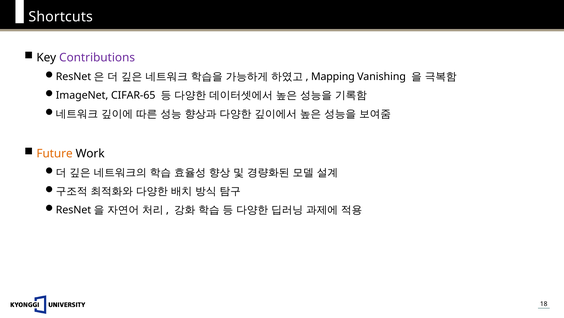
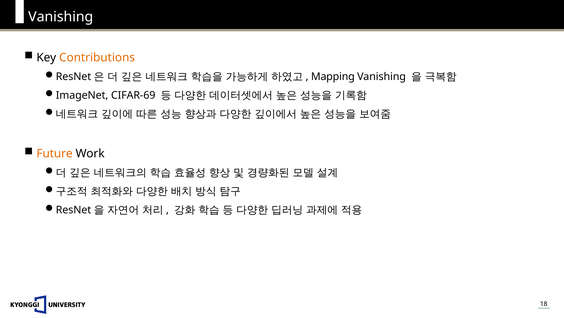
Shortcuts at (61, 17): Shortcuts -> Vanishing
Contributions colour: purple -> orange
CIFAR-65: CIFAR-65 -> CIFAR-69
